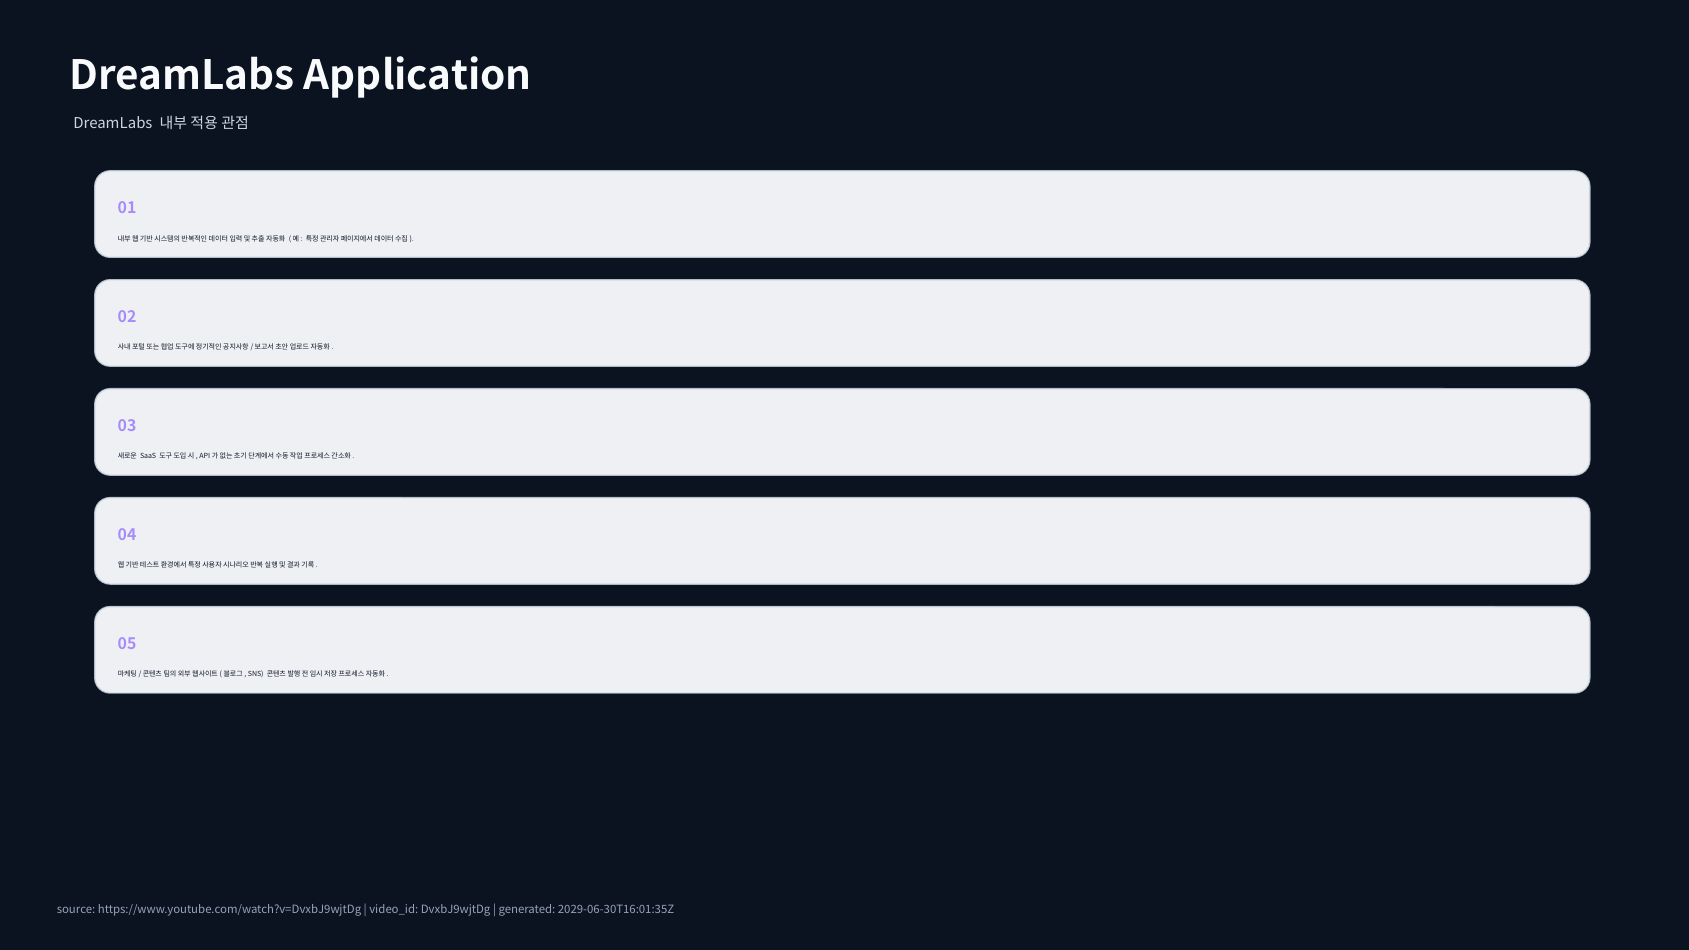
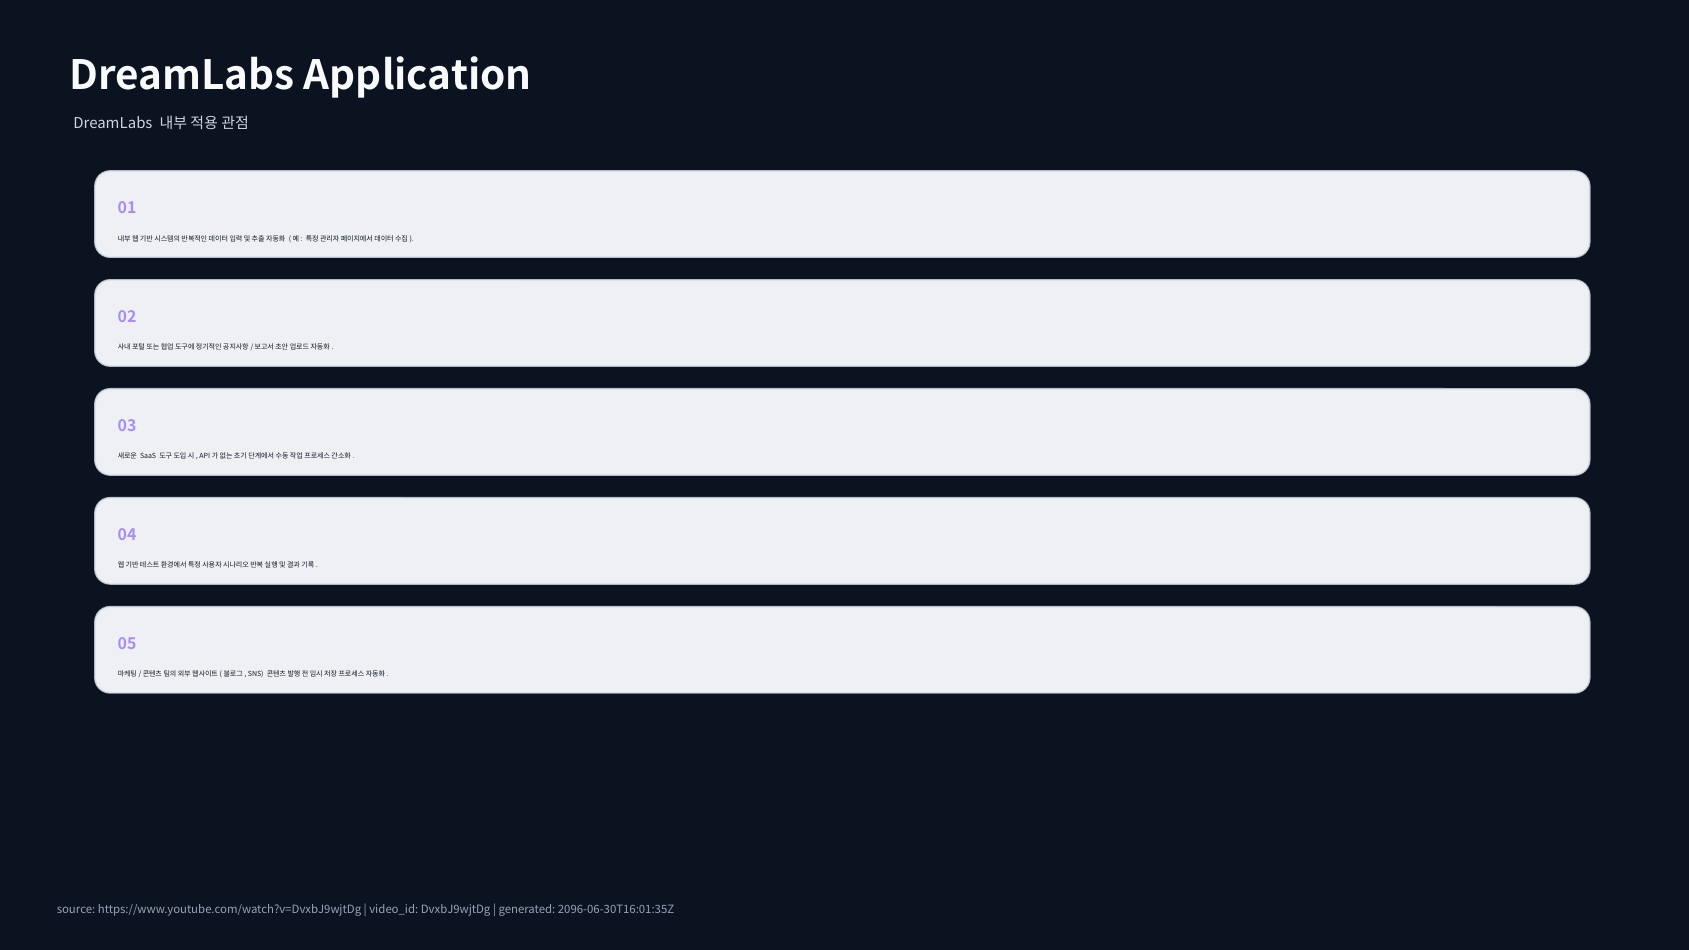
2029-06-30T16:01:35Z: 2029-06-30T16:01:35Z -> 2096-06-30T16:01:35Z
